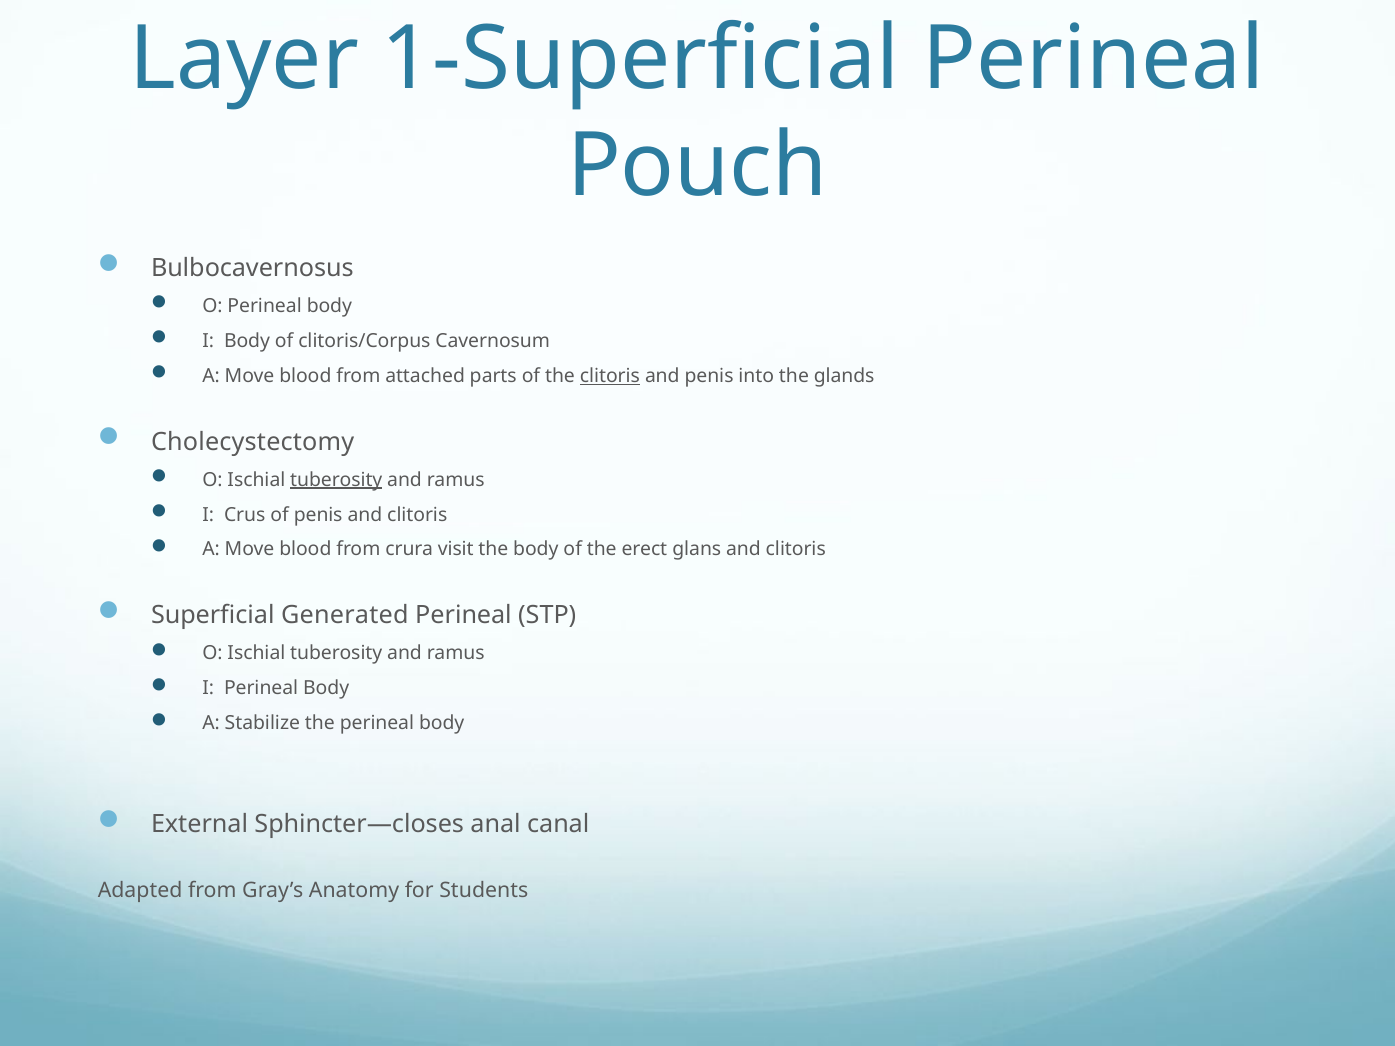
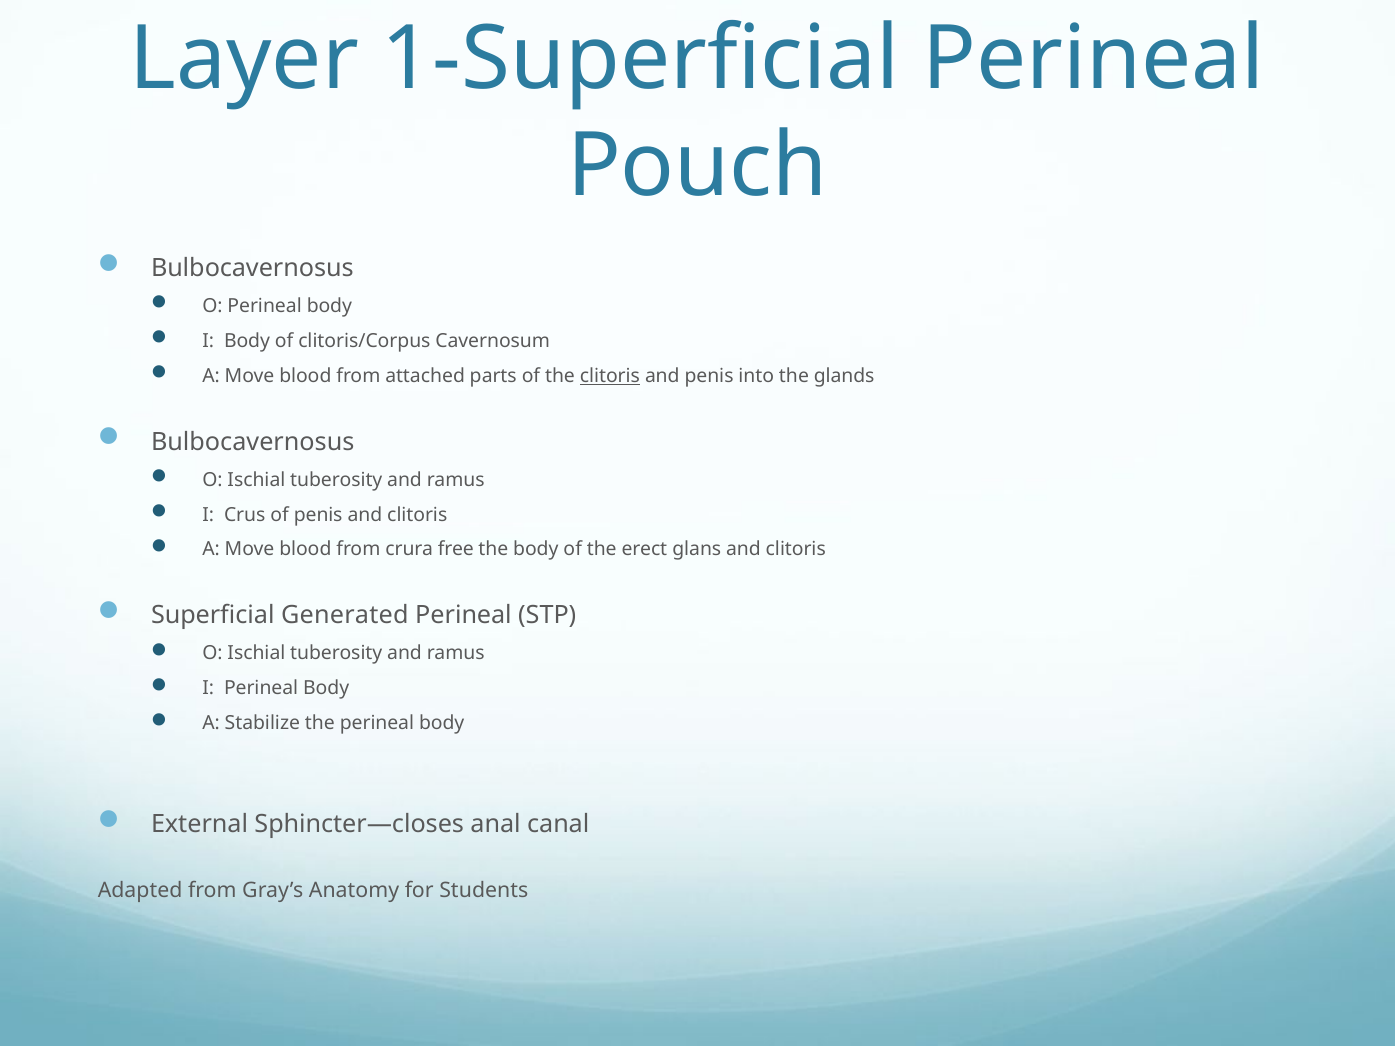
Cholecystectomy at (253, 442): Cholecystectomy -> Bulbocavernosus
tuberosity at (336, 480) underline: present -> none
visit: visit -> free
